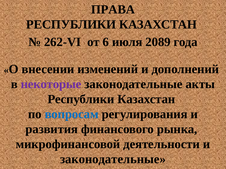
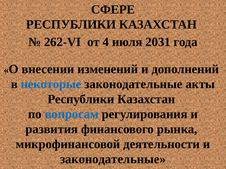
ПРАВА: ПРАВА -> СФЕРЕ
6: 6 -> 4
2089: 2089 -> 2031
некоторые colour: purple -> blue
